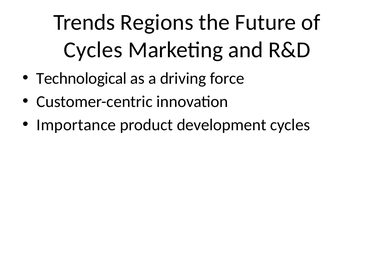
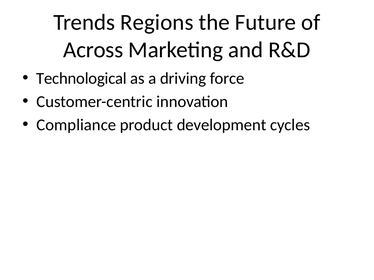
Cycles at (93, 50): Cycles -> Across
Importance: Importance -> Compliance
